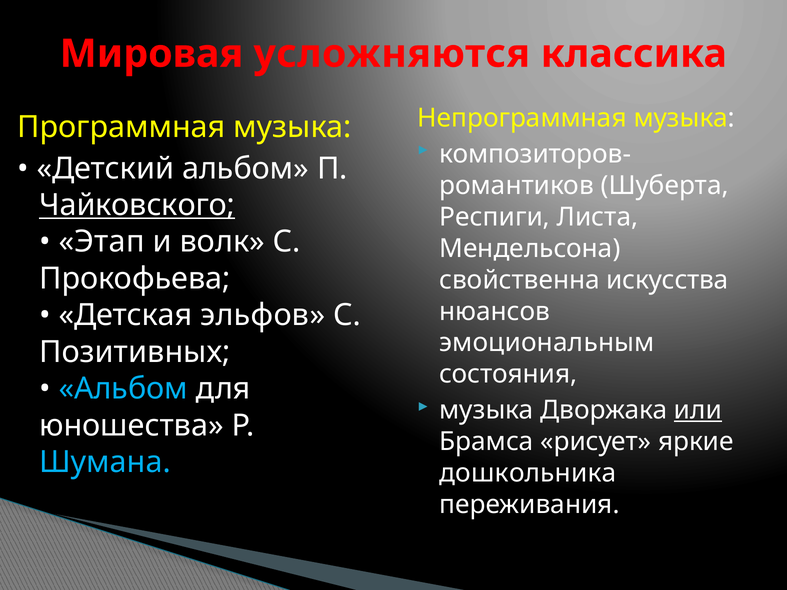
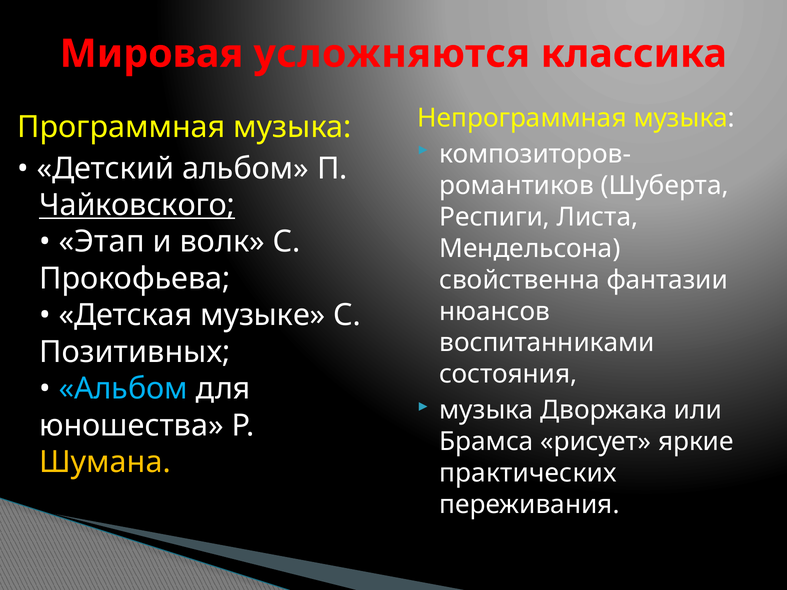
искусства: искусства -> фантазии
эльфов: эльфов -> музыке
эмоциональным: эмоциональным -> воспитанниками
или underline: present -> none
Шумана colour: light blue -> yellow
дошкольника: дошкольника -> практических
